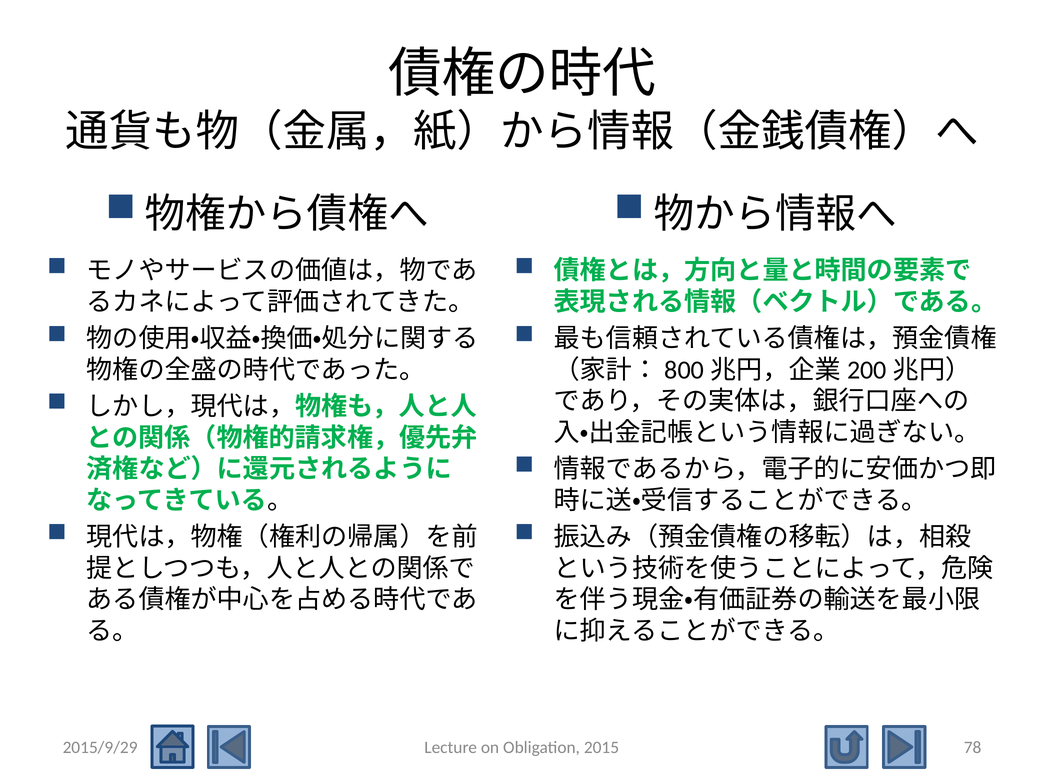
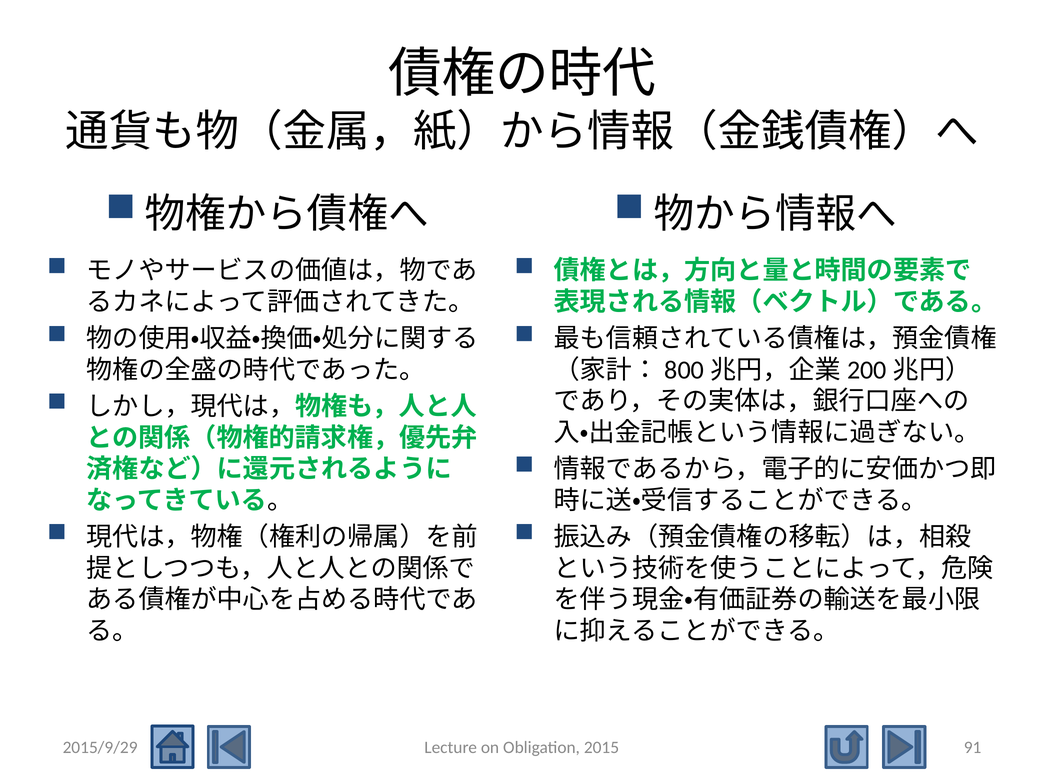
78: 78 -> 91
